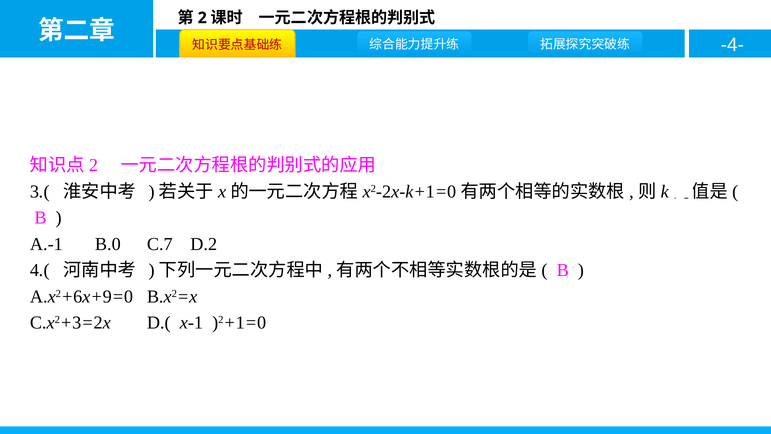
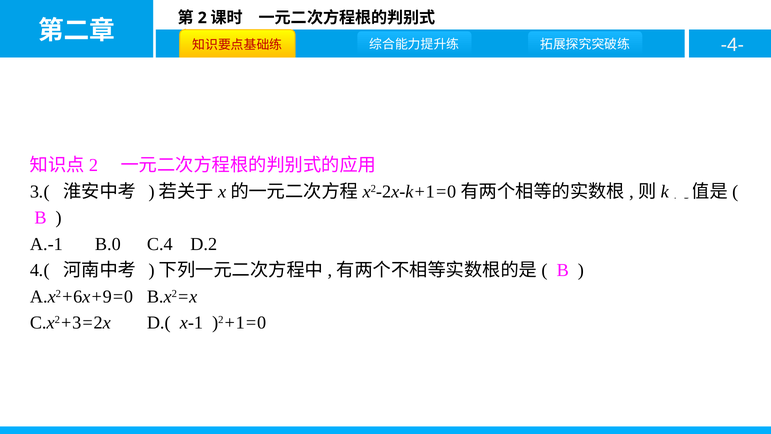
C.7: C.7 -> C.4
